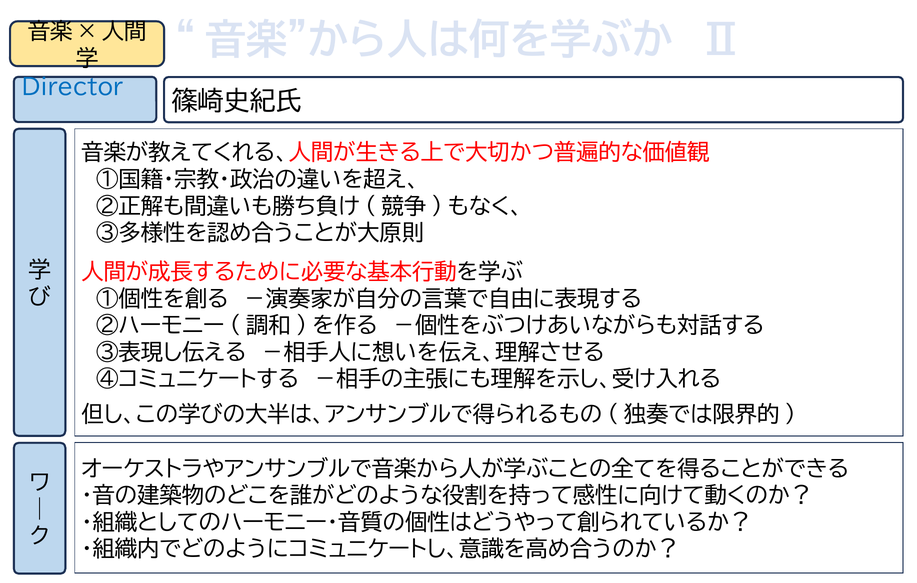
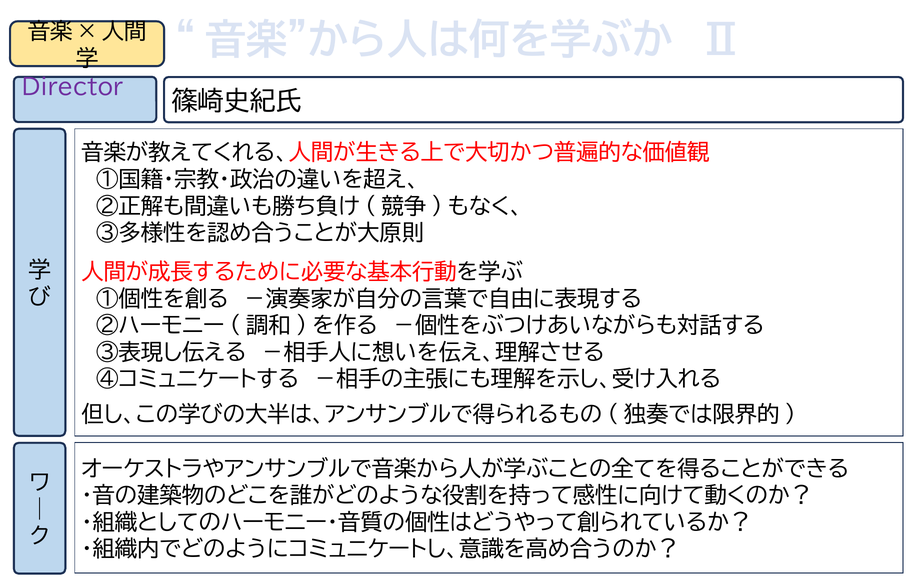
Director colour: blue -> purple
